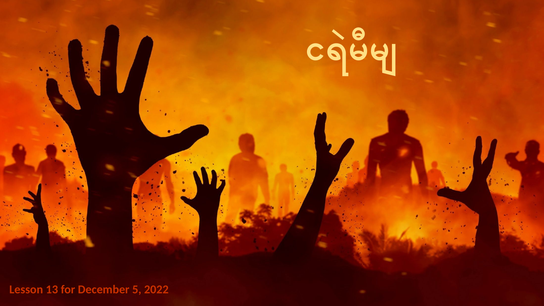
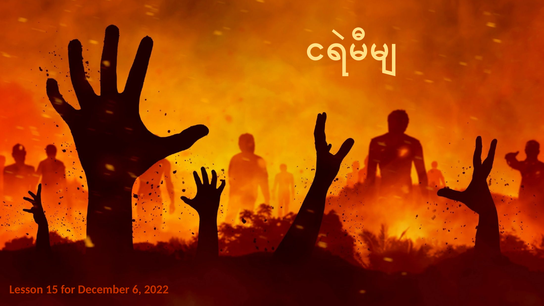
13: 13 -> 15
5: 5 -> 6
